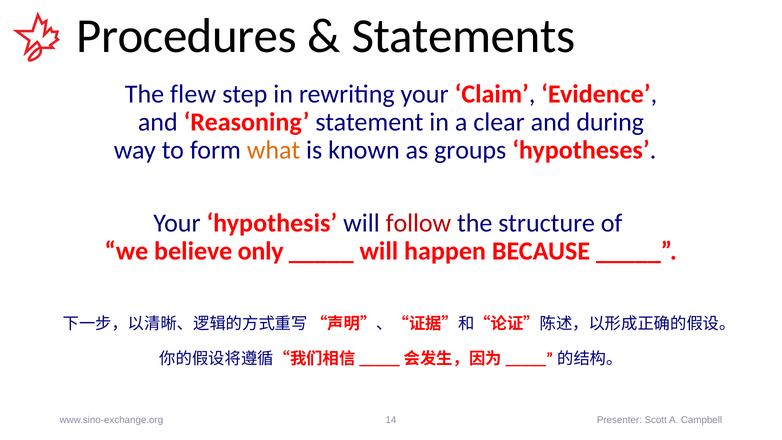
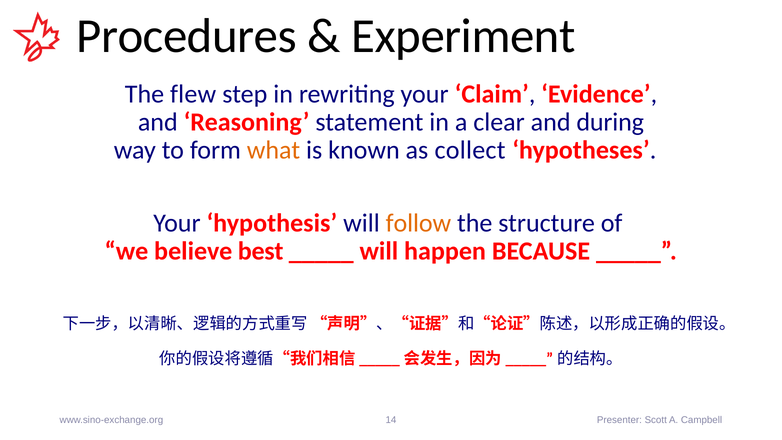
Statements: Statements -> Experiment
groups: groups -> collect
follow colour: red -> orange
only: only -> best
